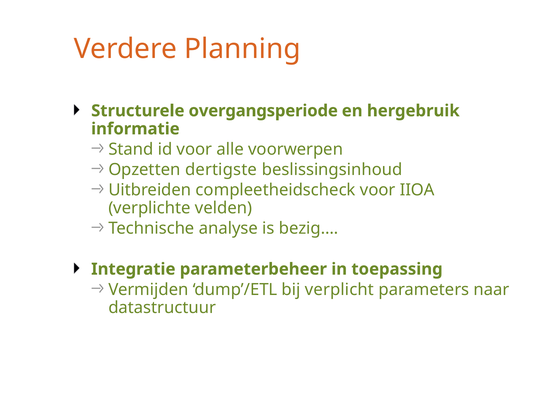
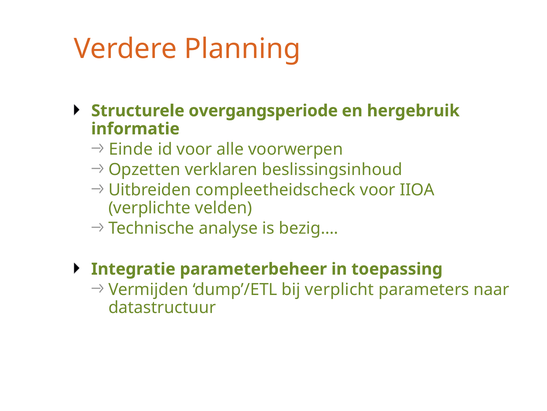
Stand: Stand -> Einde
dertigste: dertigste -> verklaren
